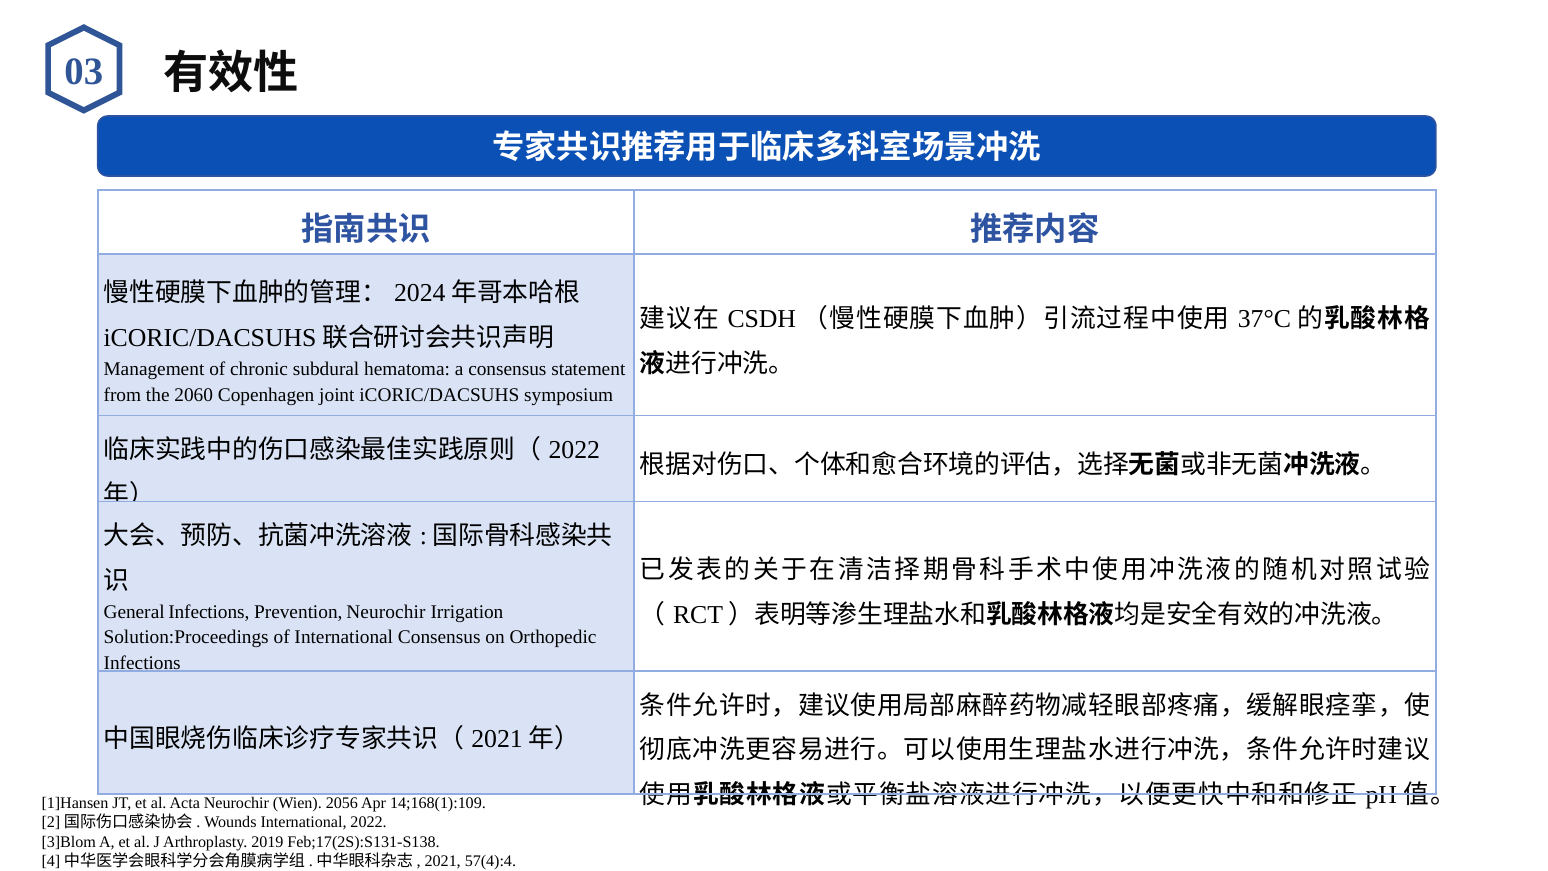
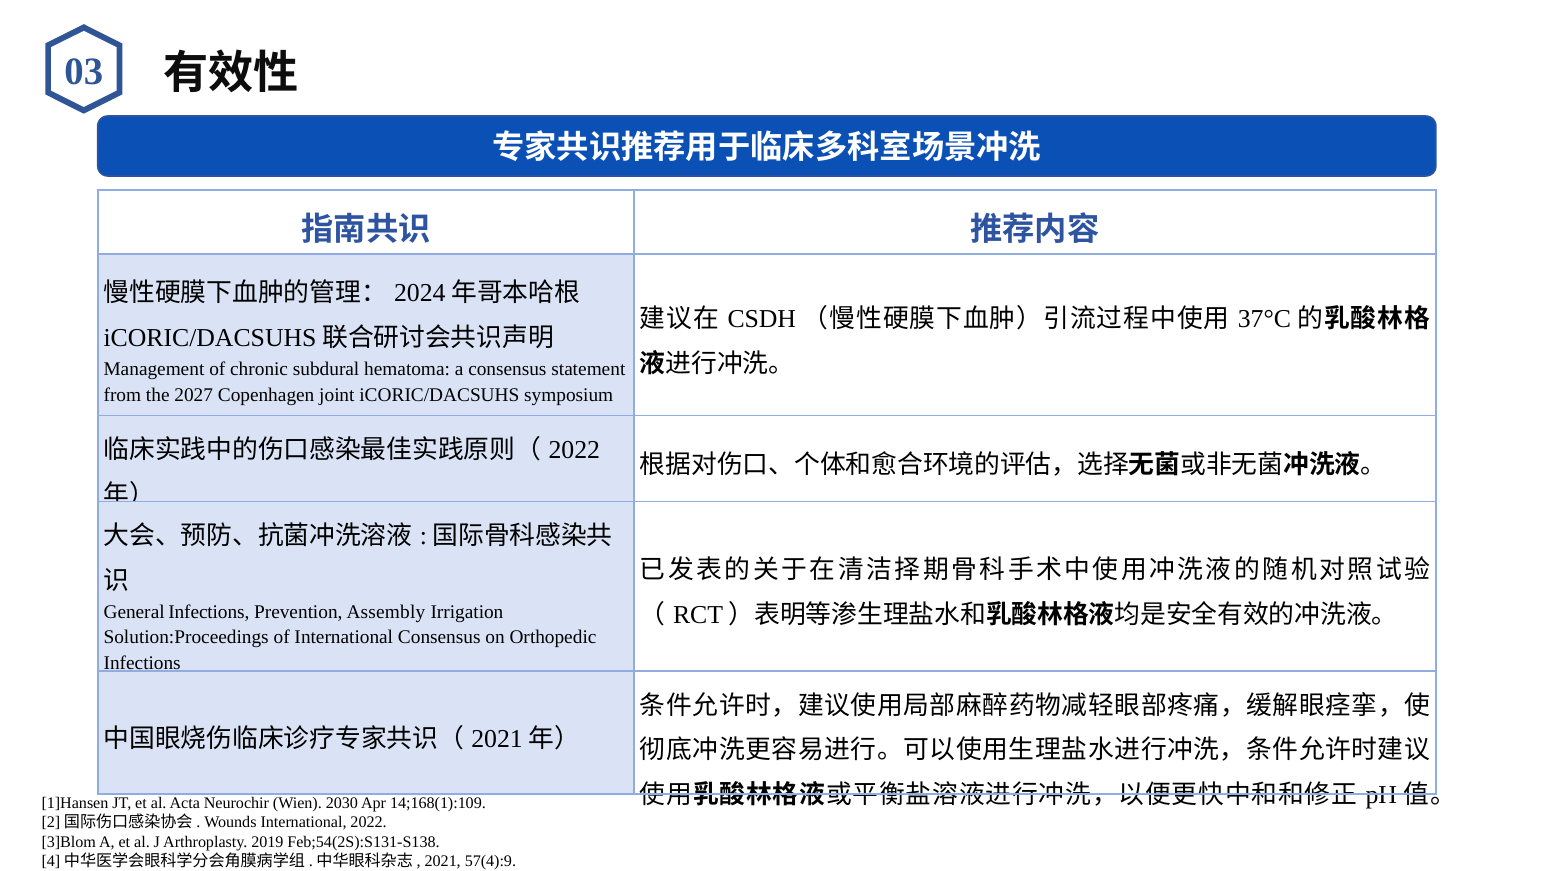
2060: 2060 -> 2027
Prevention Neurochir: Neurochir -> Assembly
2056: 2056 -> 2030
Feb;17(2S):S131-S138: Feb;17(2S):S131-S138 -> Feb;54(2S):S131-S138
57(4):4: 57(4):4 -> 57(4):9
